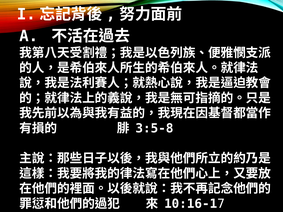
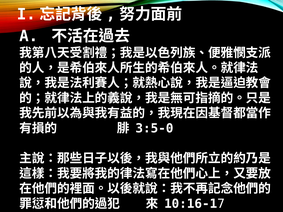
3:5-8: 3:5-8 -> 3:5-0
